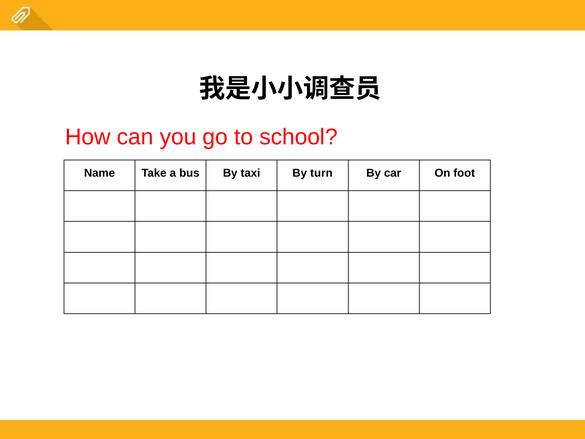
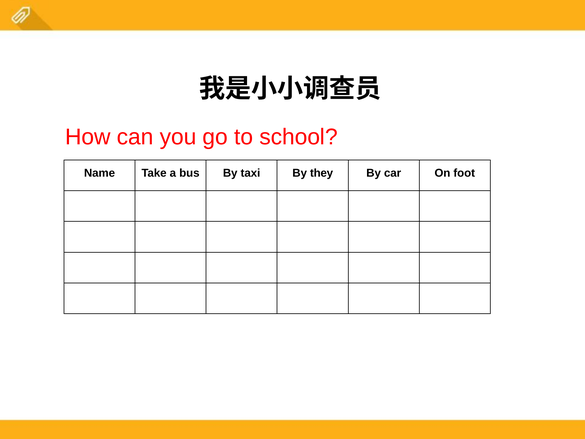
turn: turn -> they
